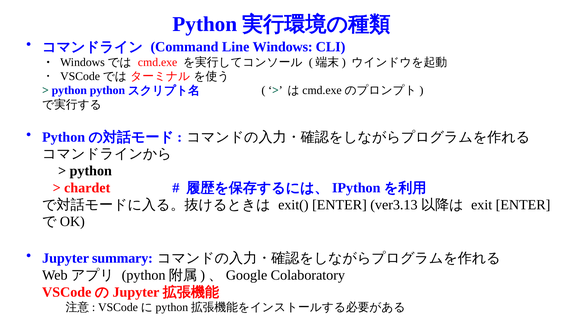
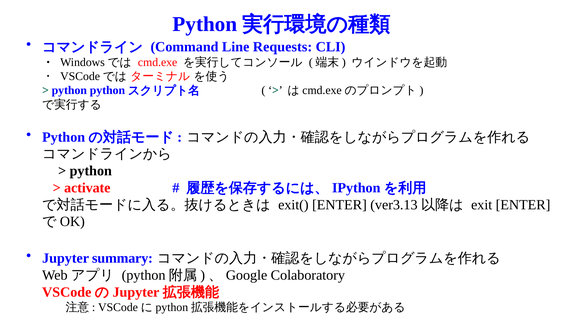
Windows: Windows -> Requests
chardet: chardet -> activate
